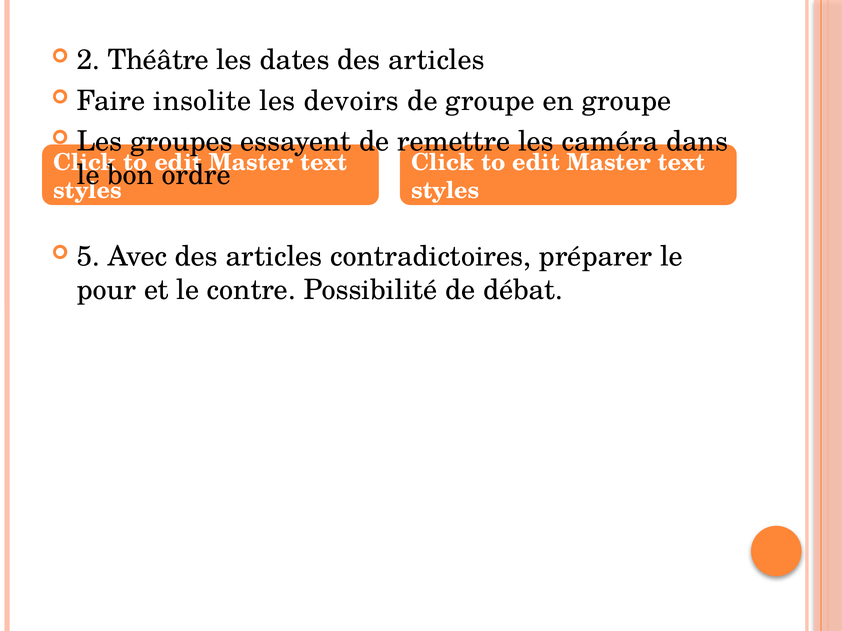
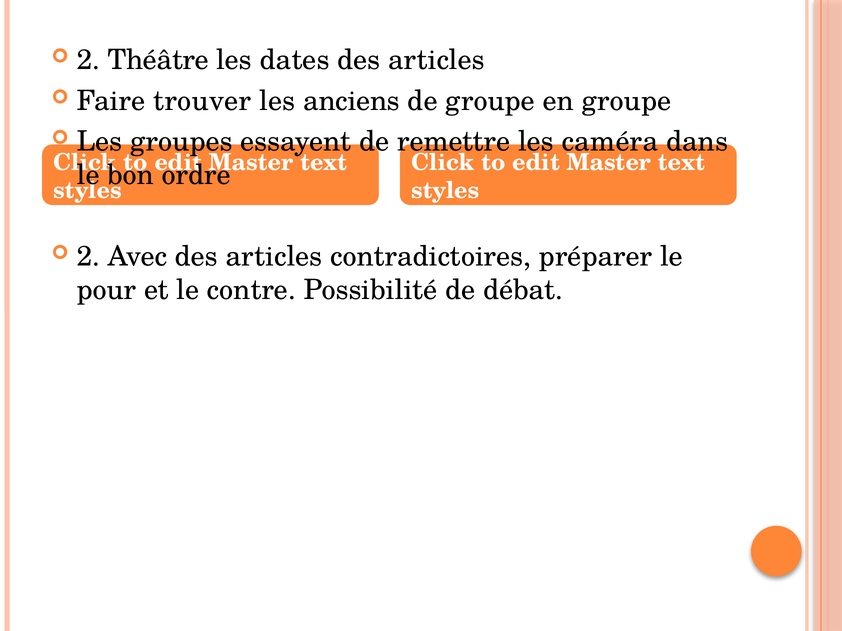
insolite: insolite -> trouver
devoirs: devoirs -> anciens
5 at (88, 257): 5 -> 2
